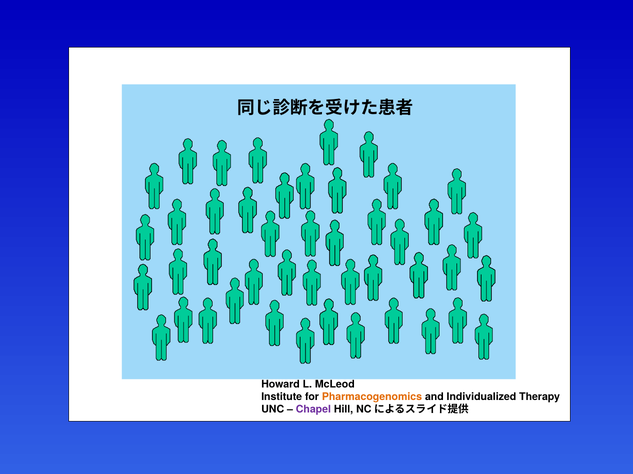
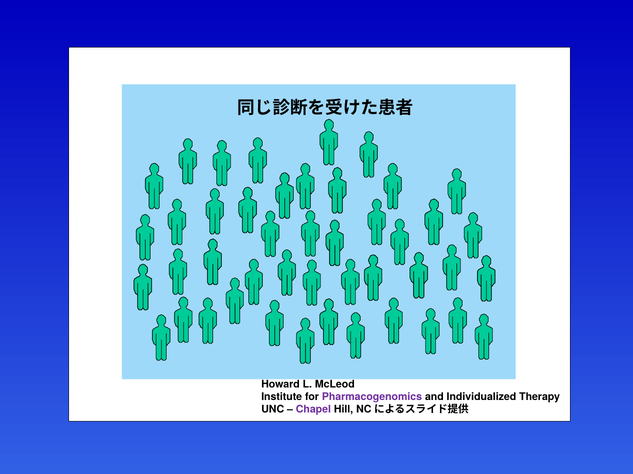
Pharmacogenomics colour: orange -> purple
